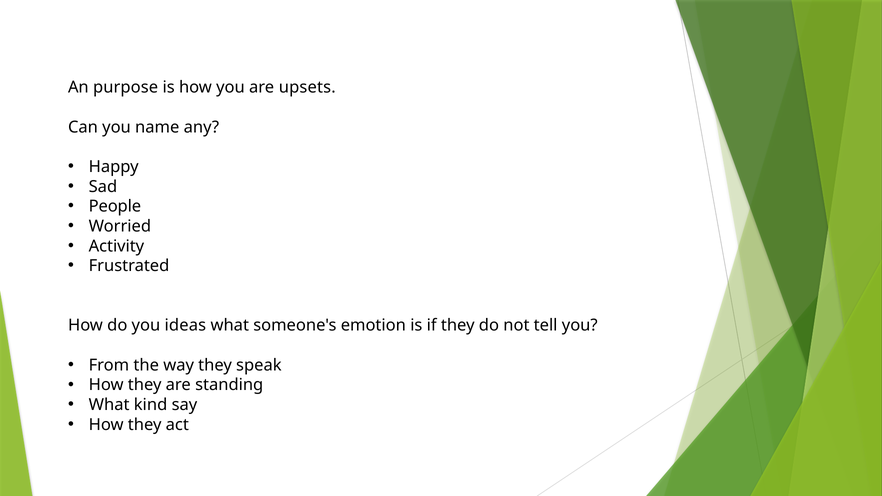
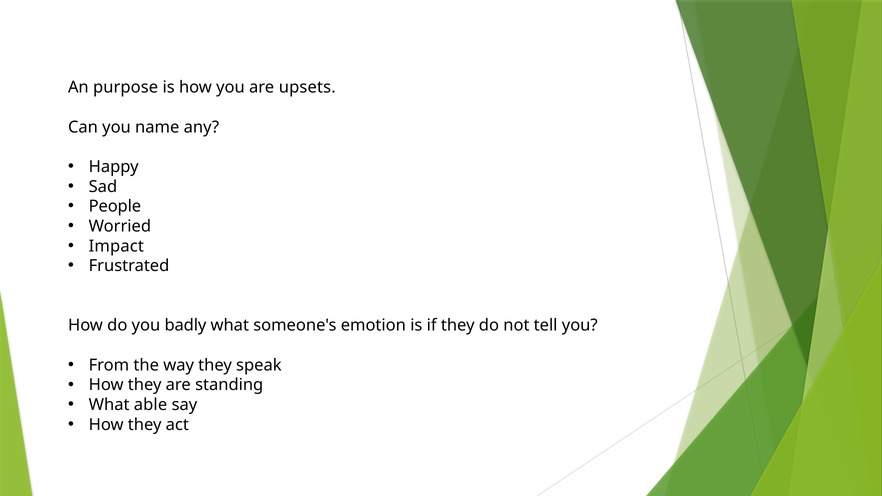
Activity: Activity -> Impact
ideas: ideas -> badly
kind: kind -> able
